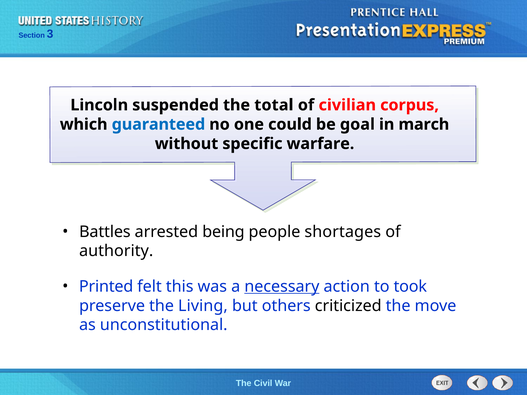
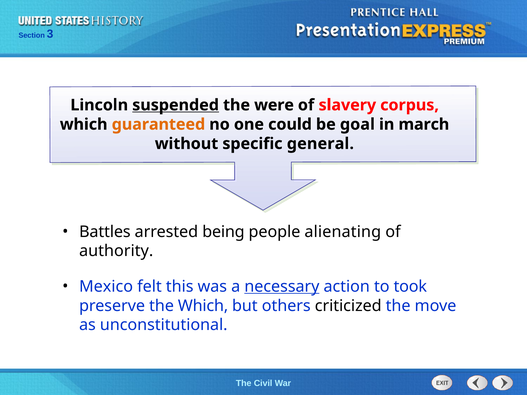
suspended underline: none -> present
total: total -> were
civilian: civilian -> slavery
guaranteed colour: blue -> orange
warfare: warfare -> general
shortages: shortages -> alienating
Printed: Printed -> Mexico
the Living: Living -> Which
